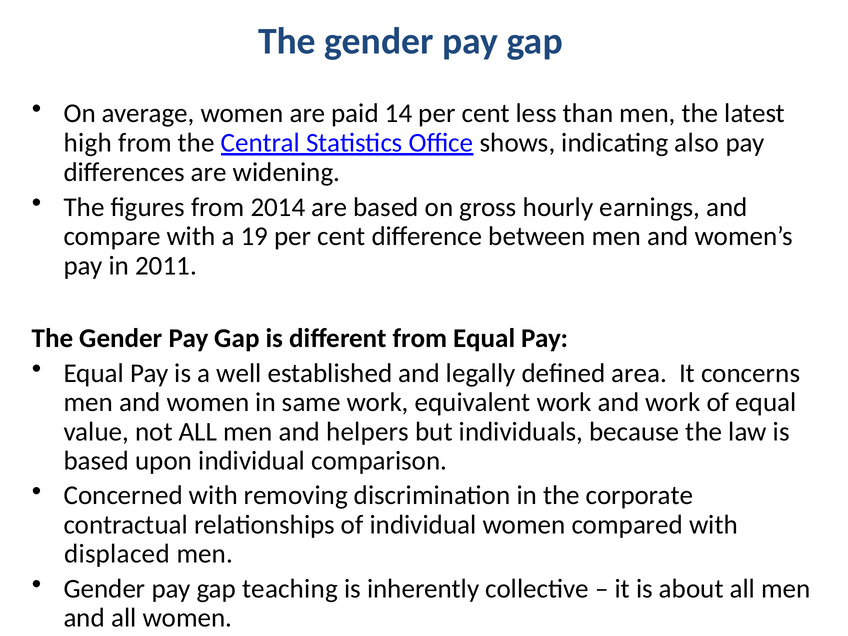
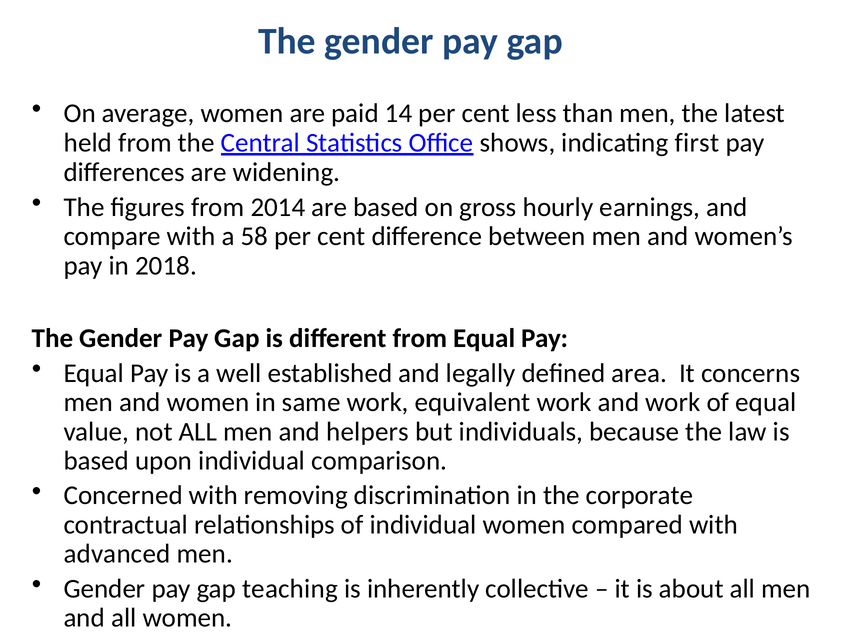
high: high -> held
also: also -> first
19: 19 -> 58
2011: 2011 -> 2018
displaced: displaced -> advanced
